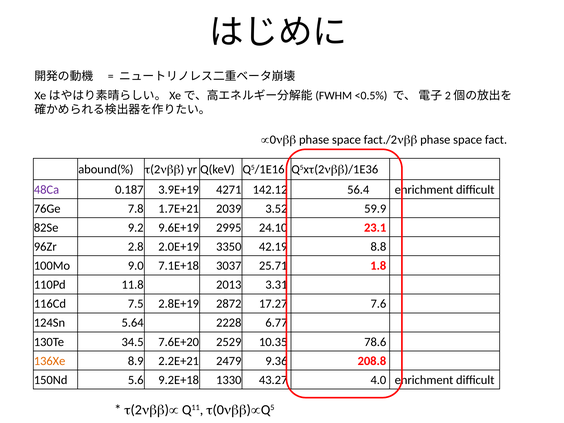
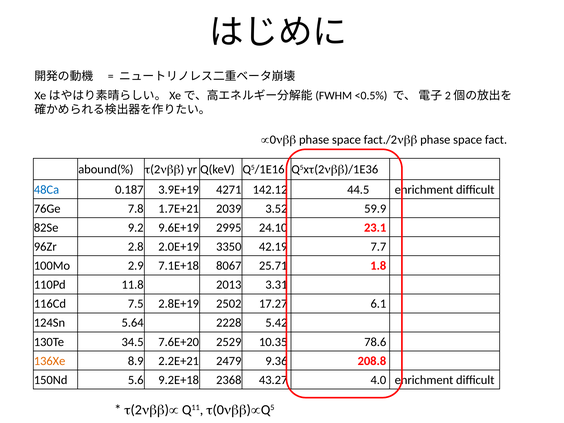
48Ca colour: purple -> blue
56.4: 56.4 -> 44.5
8.8: 8.8 -> 7.7
9.0: 9.0 -> 2.9
3037: 3037 -> 8067
2872: 2872 -> 2502
7.6: 7.6 -> 6.1
6.77: 6.77 -> 5.42
1330: 1330 -> 2368
